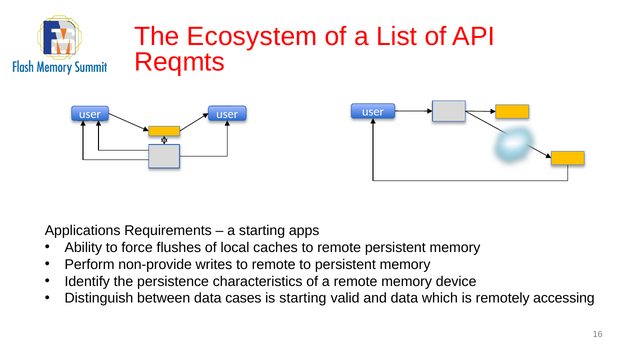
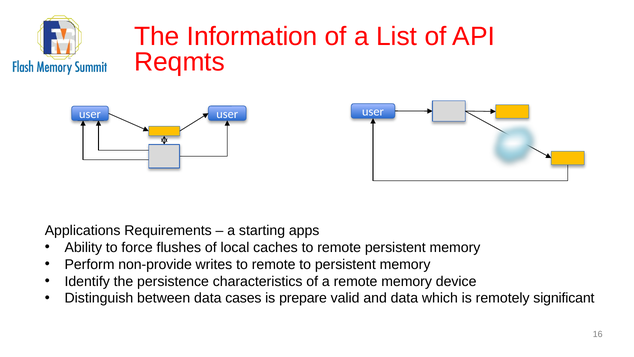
Ecosystem: Ecosystem -> Information
is starting: starting -> prepare
accessing: accessing -> significant
